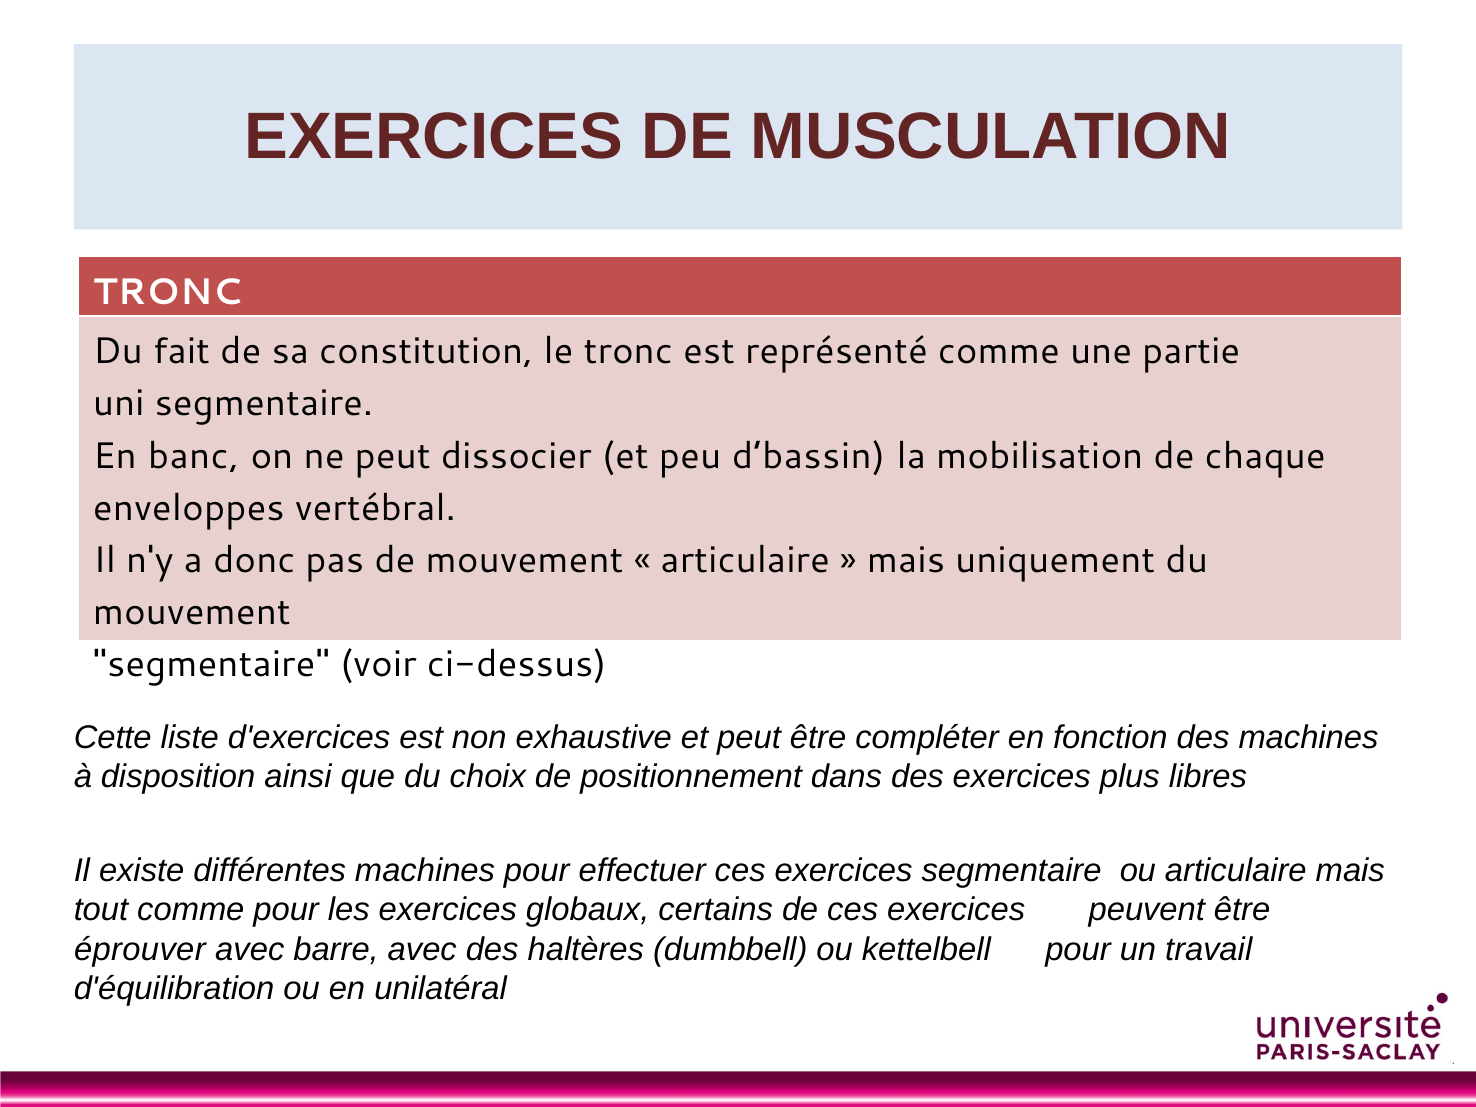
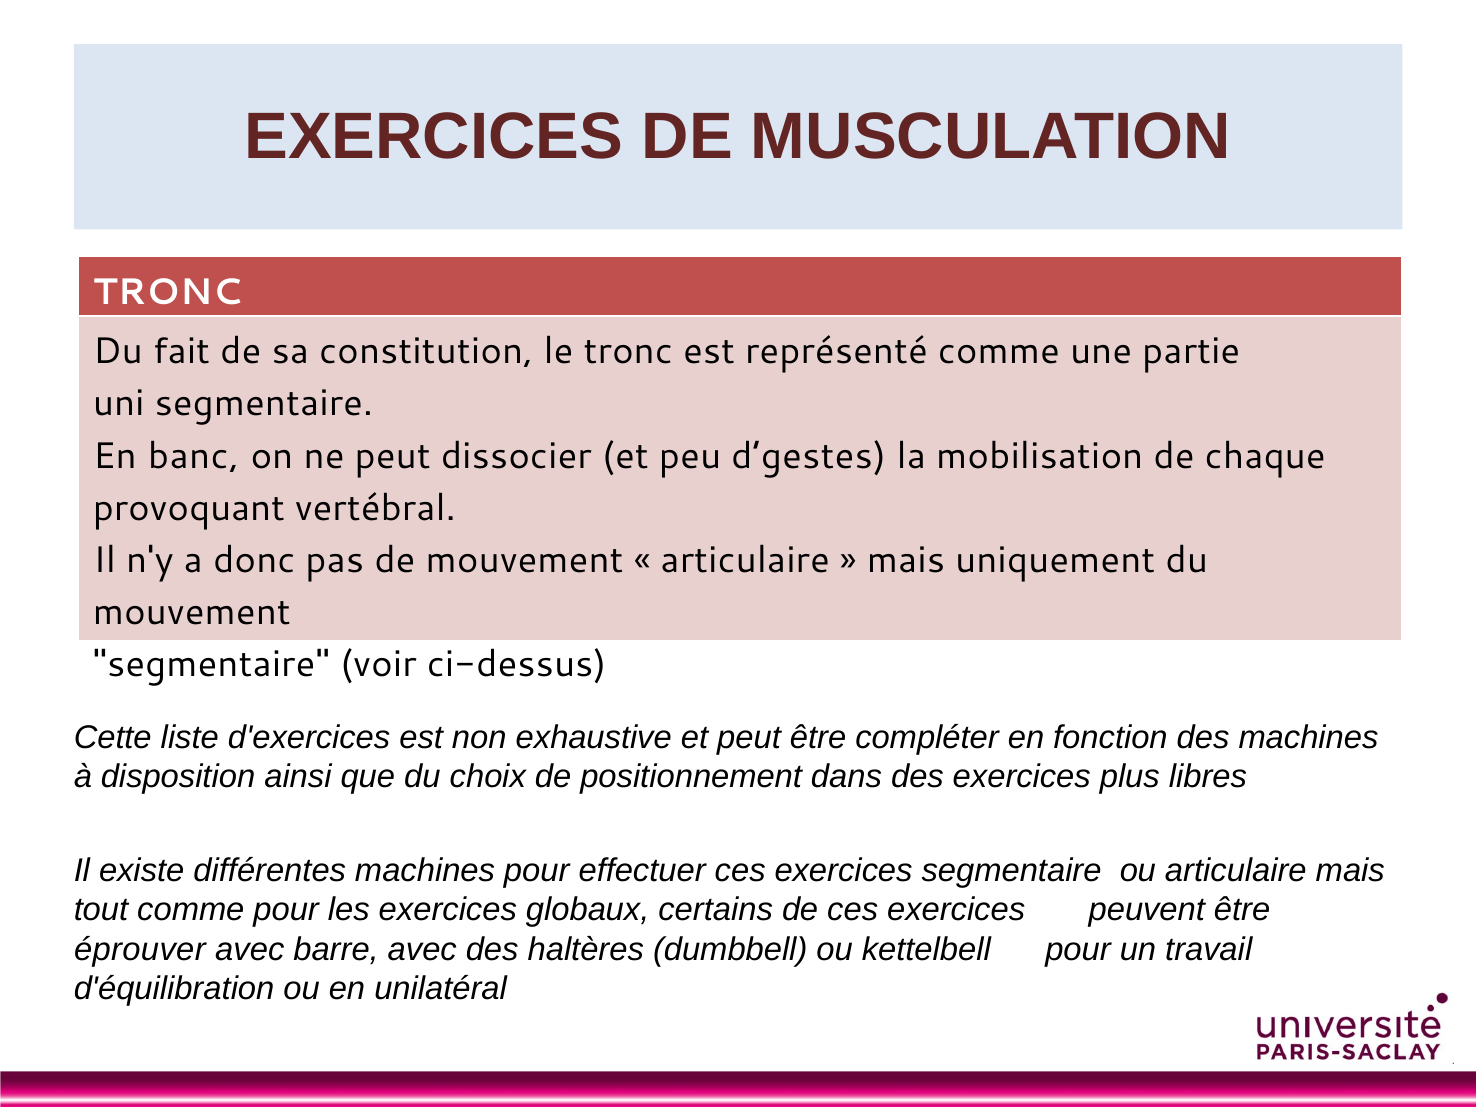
d’bassin: d’bassin -> d’gestes
enveloppes: enveloppes -> provoquant
